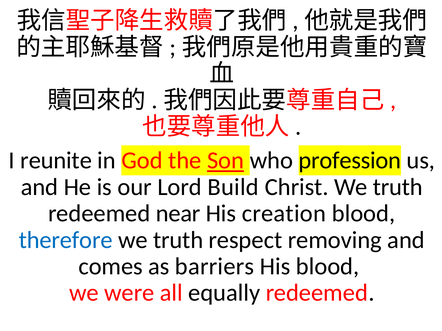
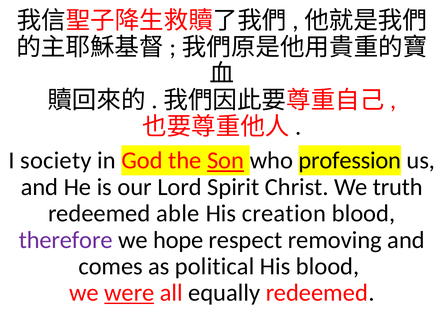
reunite: reunite -> society
Build: Build -> Spirit
near: near -> able
therefore colour: blue -> purple
truth at (178, 240): truth -> hope
barriers: barriers -> political
were underline: none -> present
